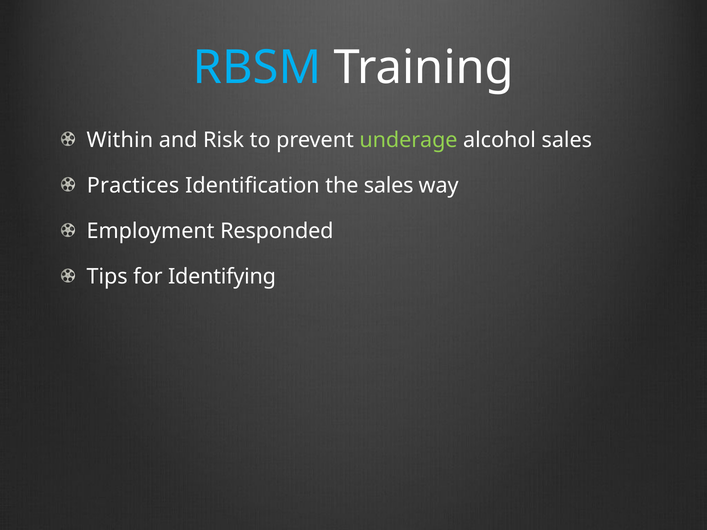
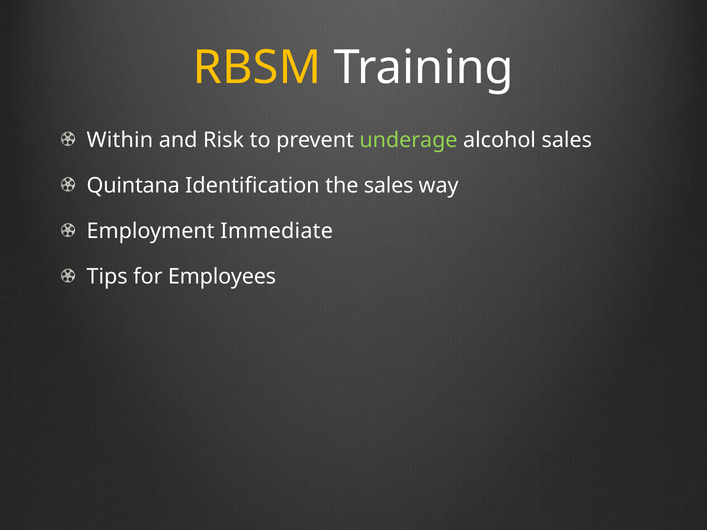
RBSM colour: light blue -> yellow
Practices: Practices -> Quintana
Responded: Responded -> Immediate
Identifying: Identifying -> Employees
